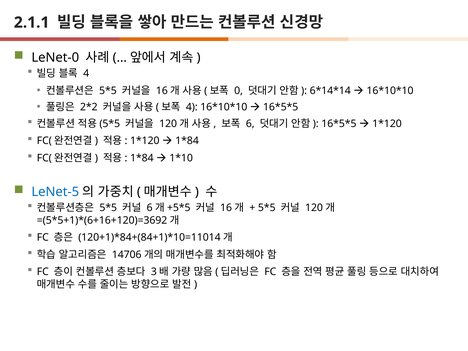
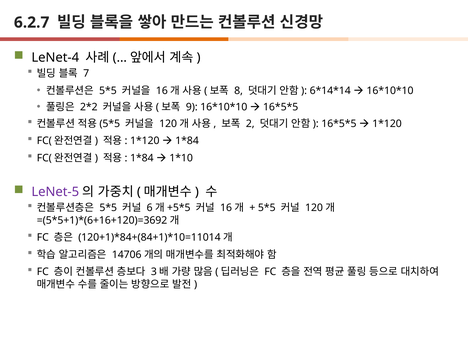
2.1.1: 2.1.1 -> 6.2.7
LeNet-0: LeNet-0 -> LeNet-4
4 at (86, 73): 4 -> 7
0: 0 -> 8
4 at (192, 107): 4 -> 9
6: 6 -> 2
LeNet-5 colour: blue -> purple
